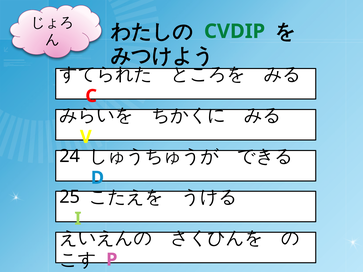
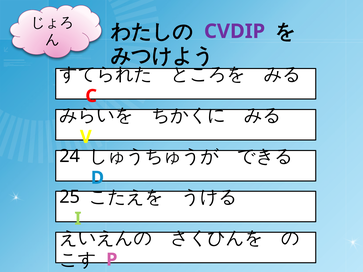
CVDIP colour: green -> purple
